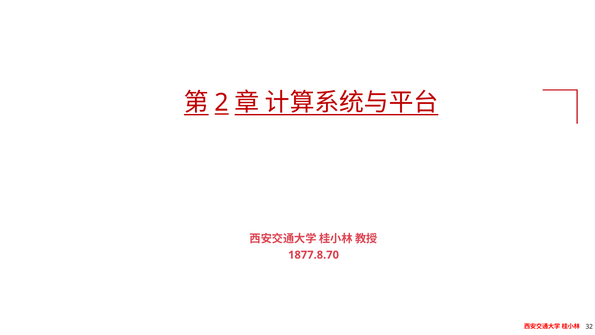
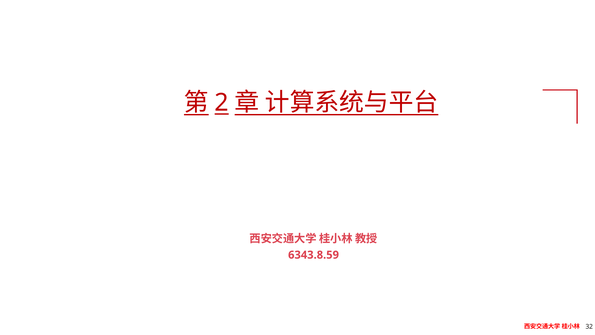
1877.8.70: 1877.8.70 -> 6343.8.59
